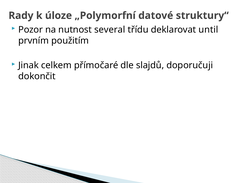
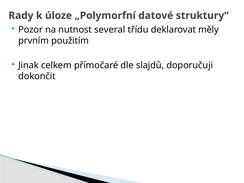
until: until -> měly
